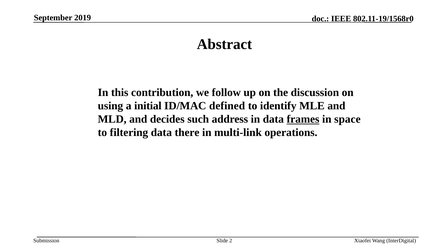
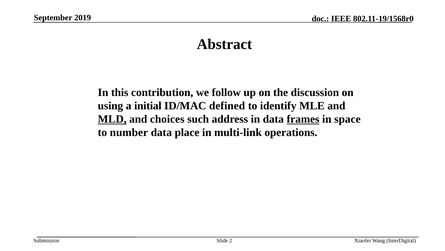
MLD underline: none -> present
decides: decides -> choices
filtering: filtering -> number
there: there -> place
